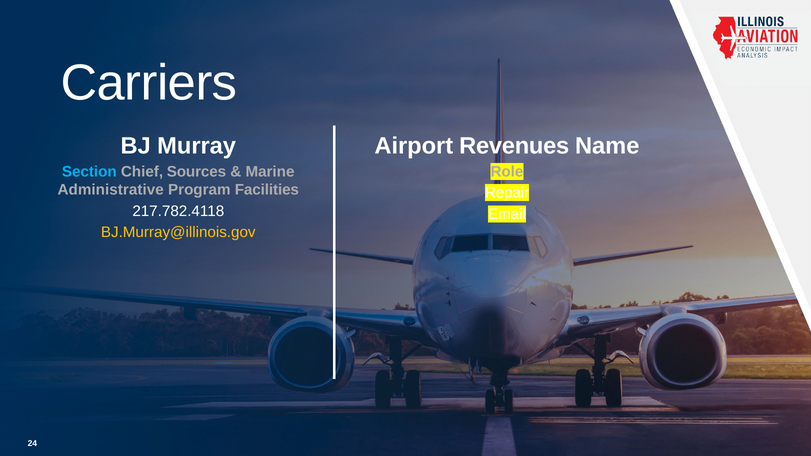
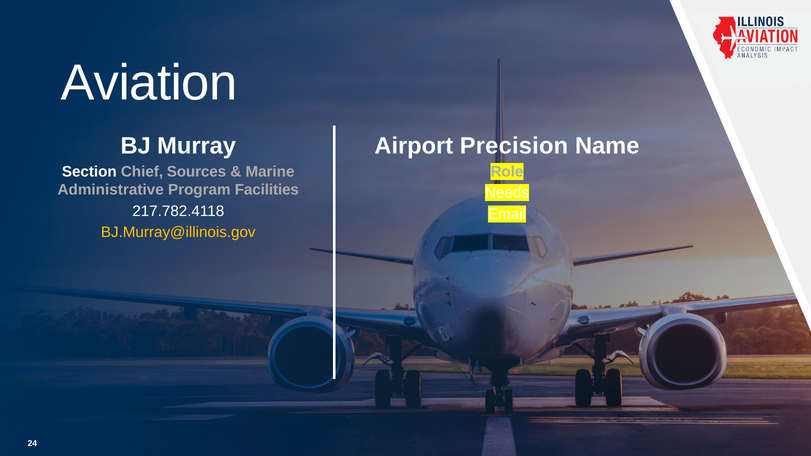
Carriers: Carriers -> Aviation
Revenues: Revenues -> Precision
Section colour: light blue -> white
Repair: Repair -> Needs
